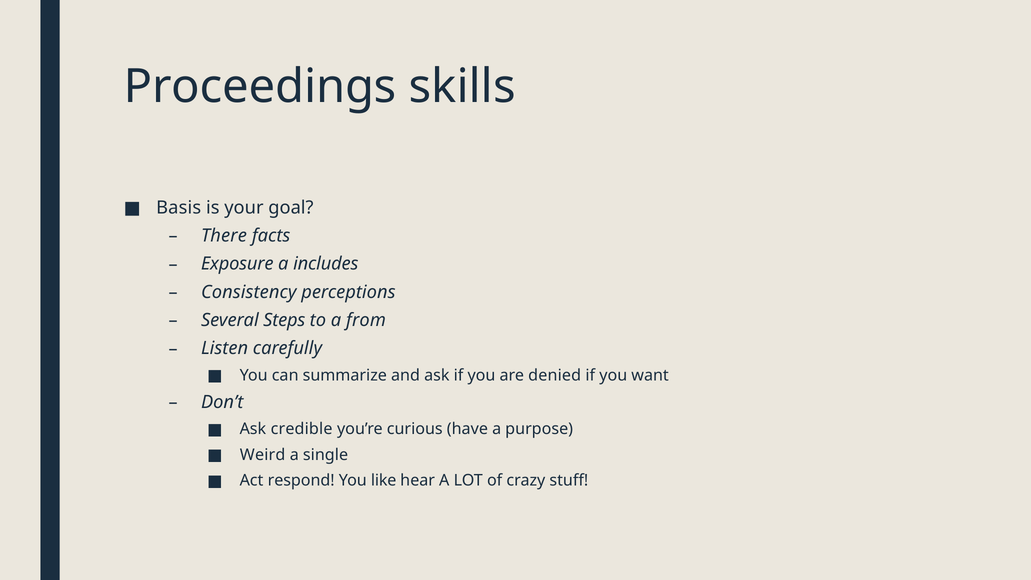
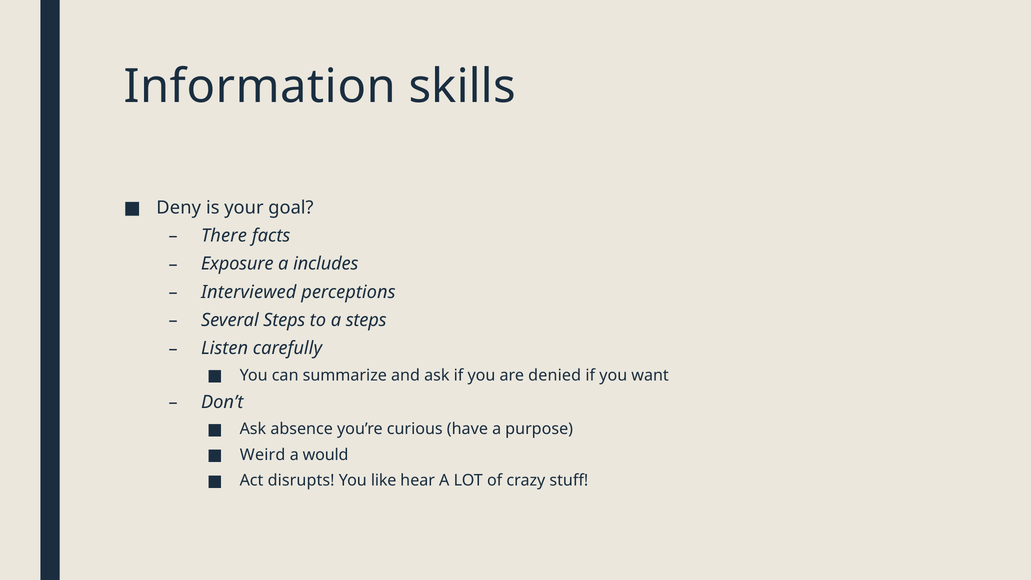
Proceedings: Proceedings -> Information
Basis: Basis -> Deny
Consistency: Consistency -> Interviewed
a from: from -> steps
credible: credible -> absence
single: single -> would
respond: respond -> disrupts
